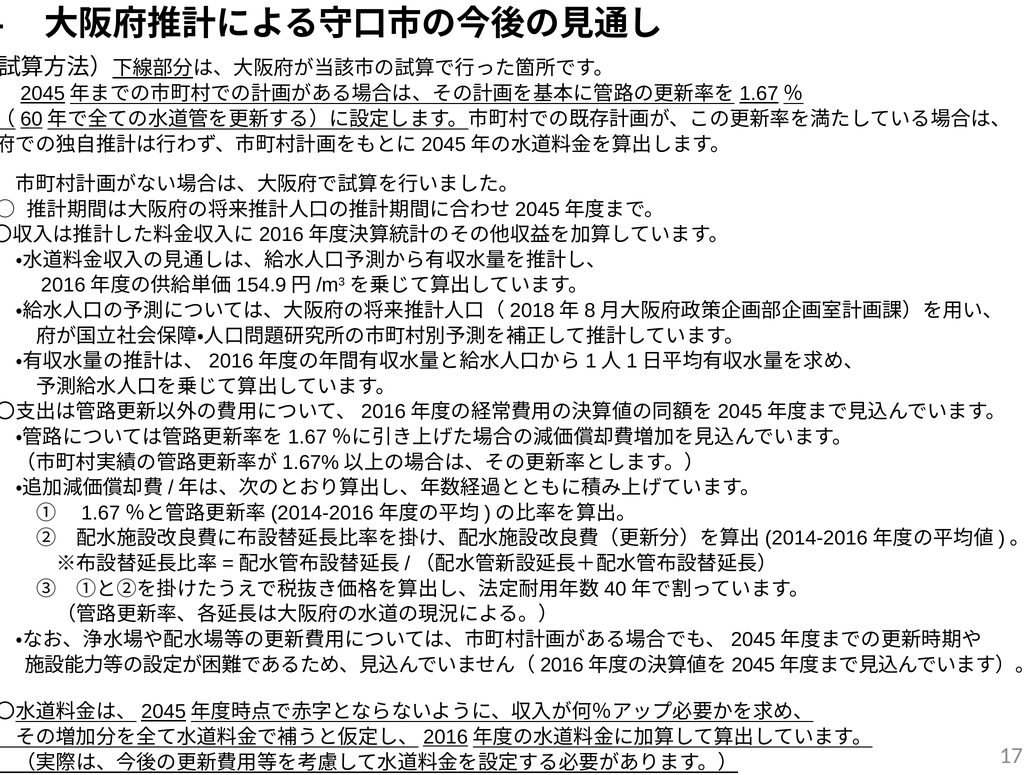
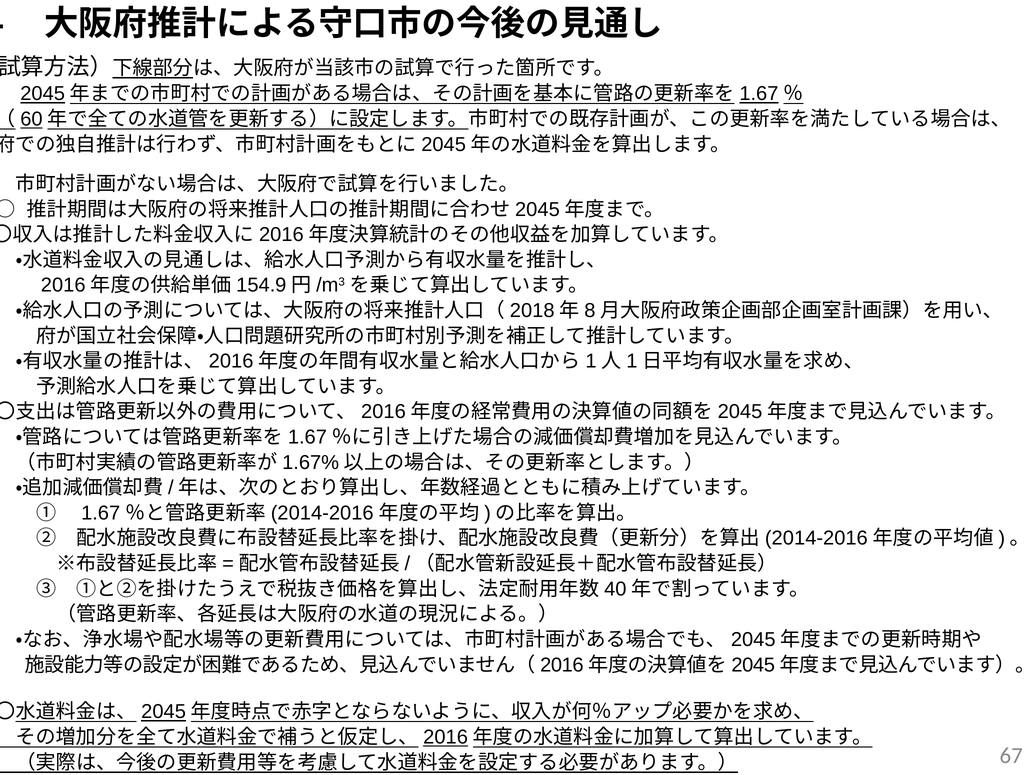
17: 17 -> 67
